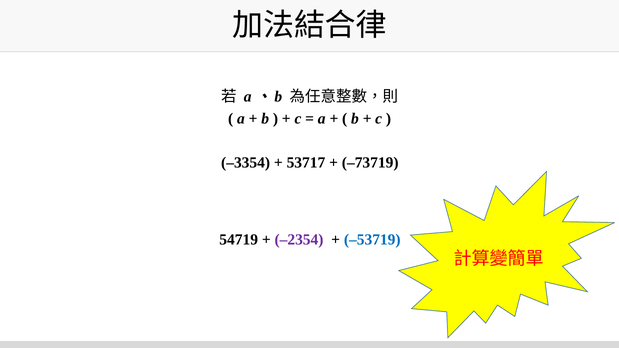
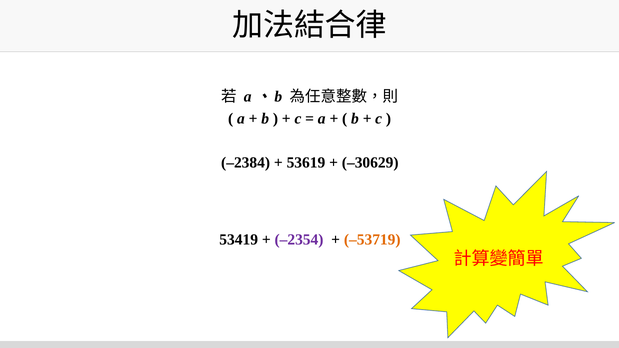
–3354: –3354 -> –2384
53717: 53717 -> 53619
–73719: –73719 -> –30629
54719: 54719 -> 53419
–53719 colour: blue -> orange
